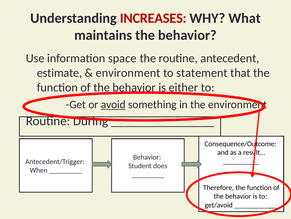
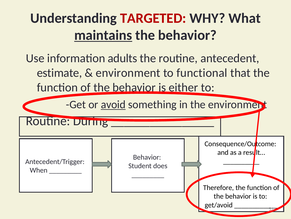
INCREASES: INCREASES -> TARGETED
maintains underline: none -> present
space: space -> adults
statement: statement -> functional
